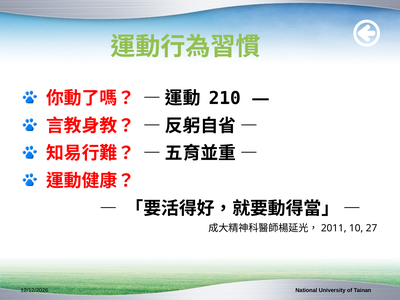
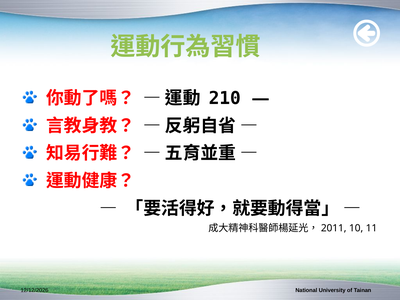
27: 27 -> 11
